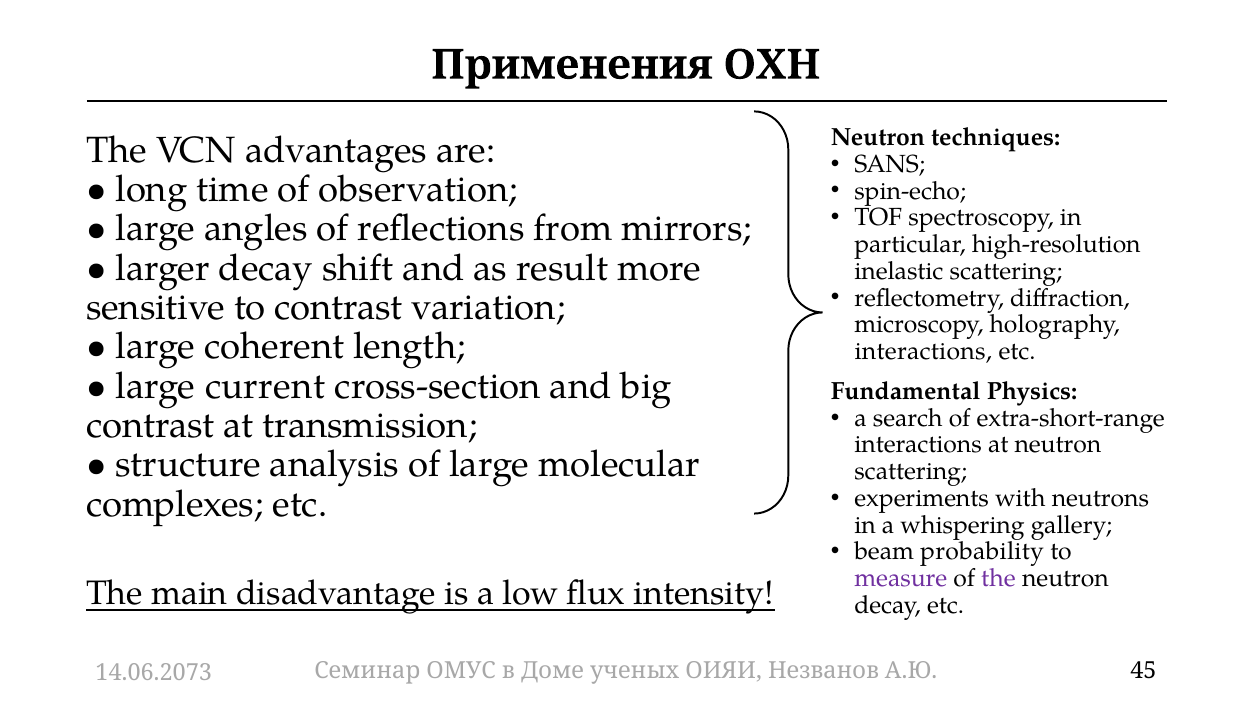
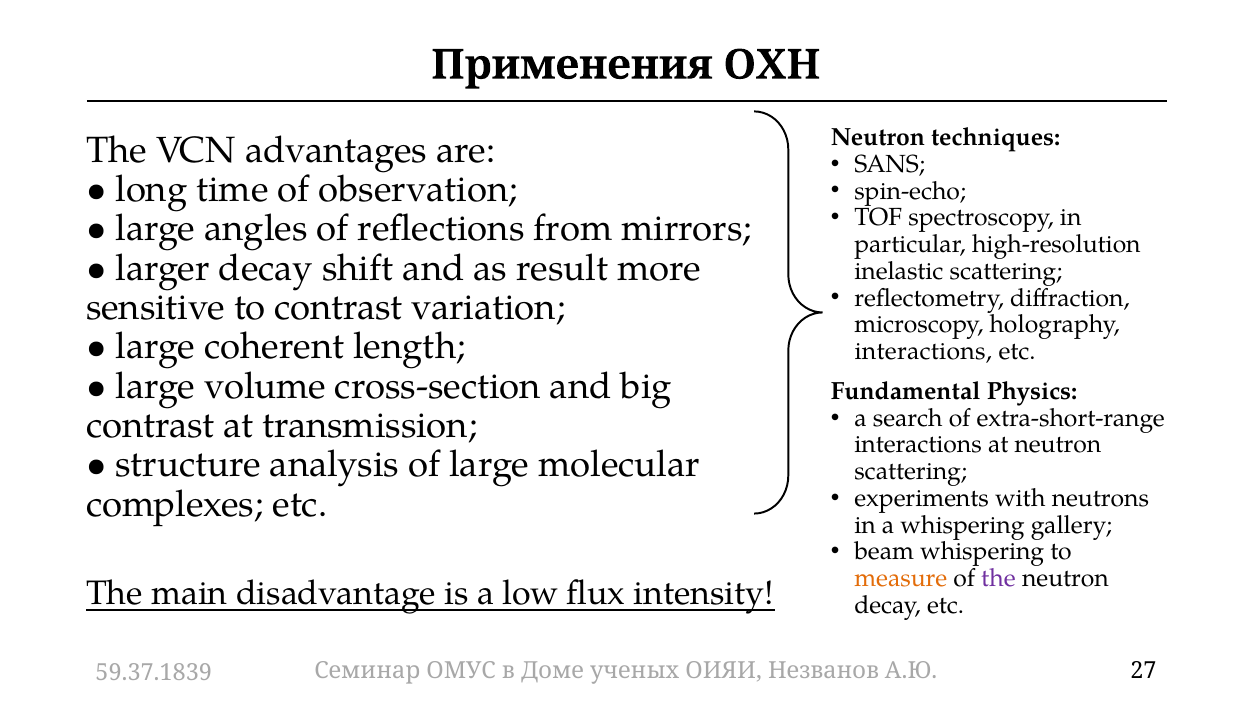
current: current -> volume
beam probability: probability -> whispering
measure colour: purple -> orange
45: 45 -> 27
14.06.2073: 14.06.2073 -> 59.37.1839
